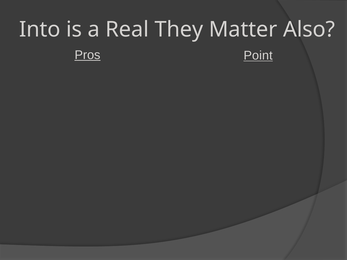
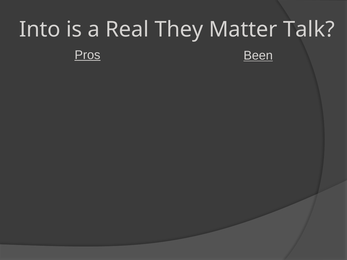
Also: Also -> Talk
Point: Point -> Been
